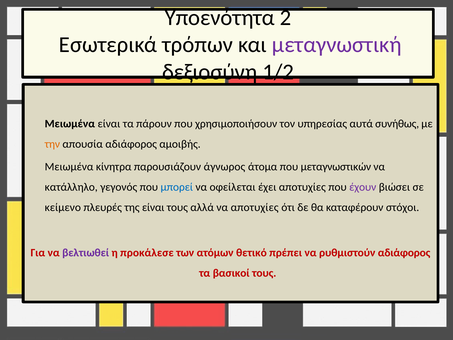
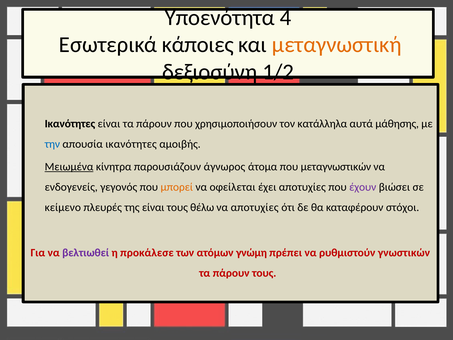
2: 2 -> 4
τρόπων: τρόπων -> κάποιες
μεταγνωστική colour: purple -> orange
Μειωμένα at (70, 124): Μειωμένα -> Ικανότητες
υπηρεσίας: υπηρεσίας -> κατάλληλα
συνήθως: συνήθως -> μάθησης
την colour: orange -> blue
απουσία αδιάφορος: αδιάφορος -> ικανότητες
Μειωμένα at (69, 167) underline: none -> present
κατάλληλο: κατάλληλο -> ενδογενείς
μπορεί colour: blue -> orange
αλλά: αλλά -> θέλω
θετικό: θετικό -> γνώμη
ρυθμιστούν αδιάφορος: αδιάφορος -> γνωστικών
βασικοί at (231, 273): βασικοί -> πάρουν
